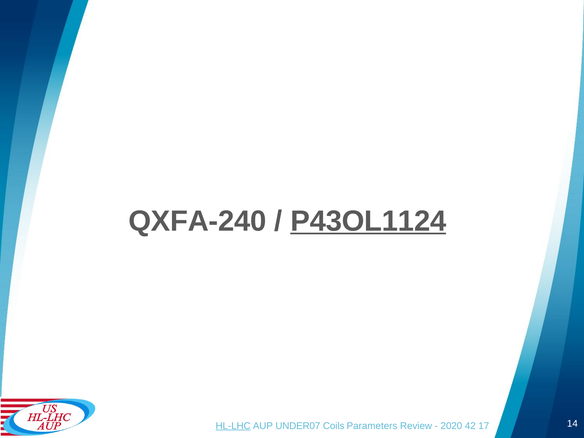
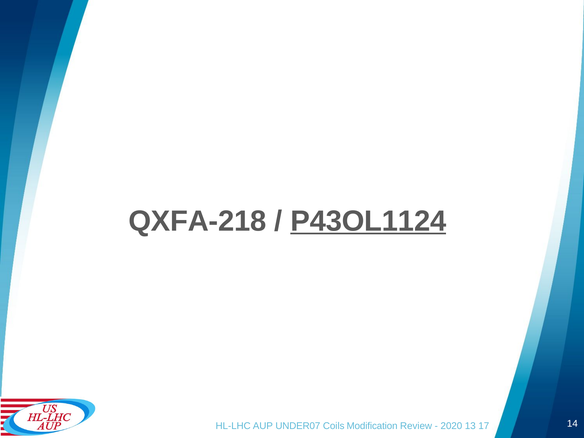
QXFA-240: QXFA-240 -> QXFA-218
HL-LHC underline: present -> none
Parameters: Parameters -> Modification
42: 42 -> 13
